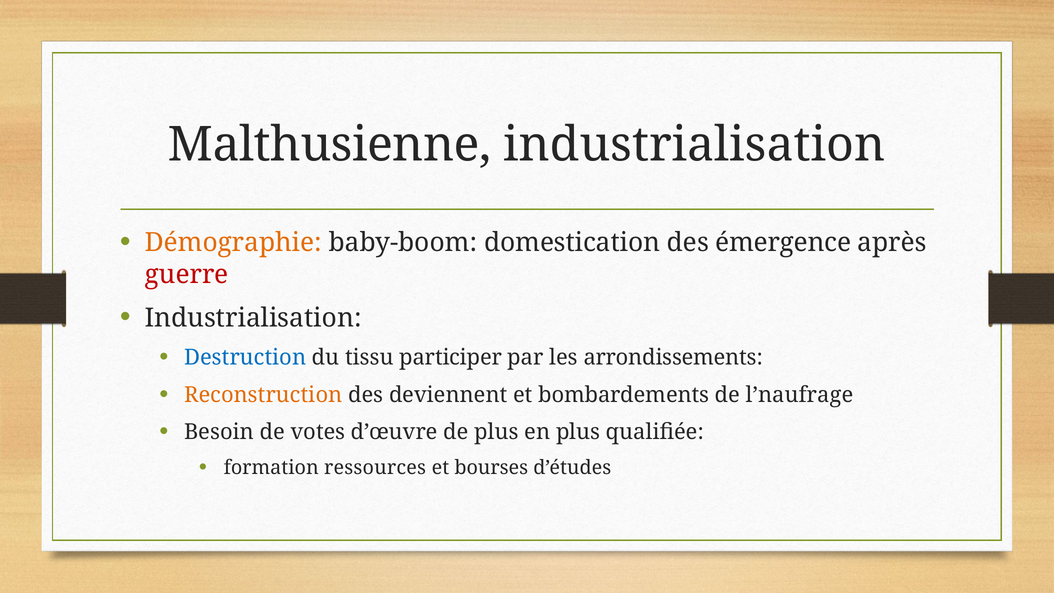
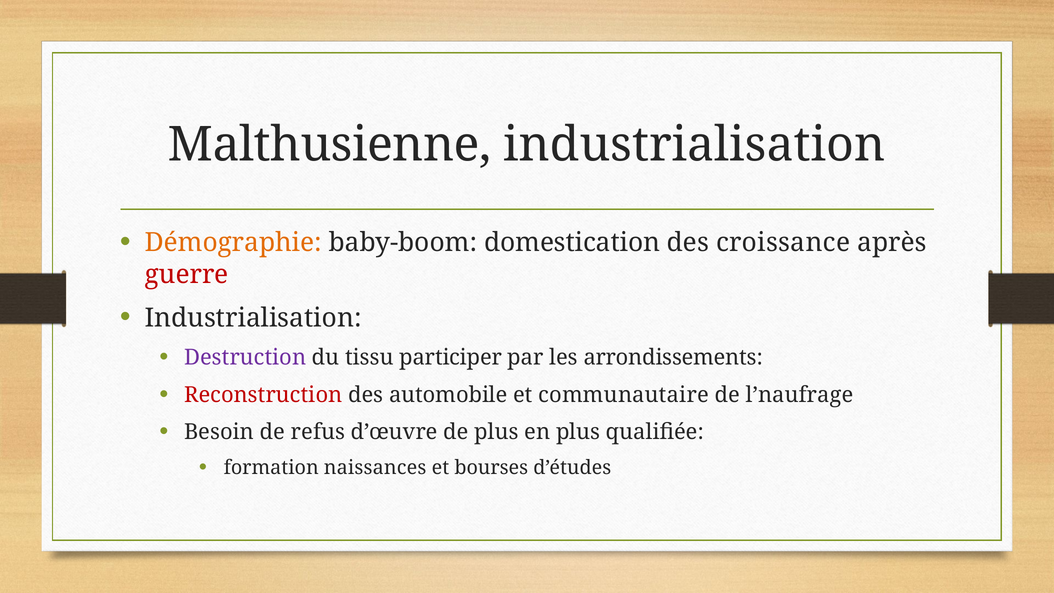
émergence: émergence -> croissance
Destruction colour: blue -> purple
Reconstruction colour: orange -> red
deviennent: deviennent -> automobile
bombardements: bombardements -> communautaire
votes: votes -> refus
ressources: ressources -> naissances
